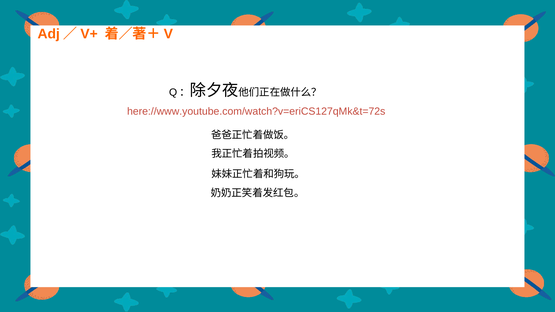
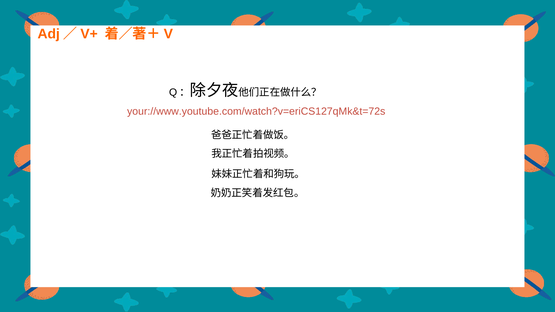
here://www.youtube.com/watch?v=eriCS127qMk&t=72s: here://www.youtube.com/watch?v=eriCS127qMk&t=72s -> your://www.youtube.com/watch?v=eriCS127qMk&t=72s
